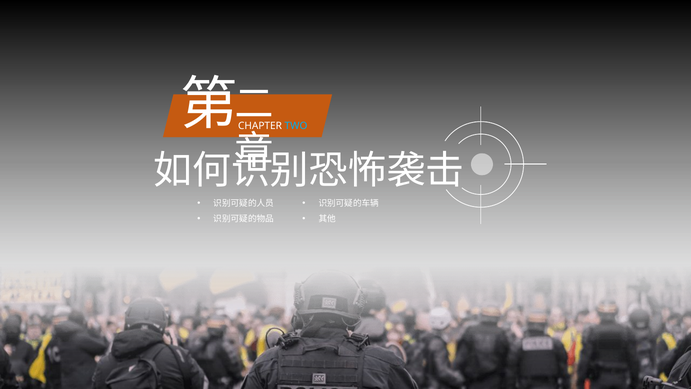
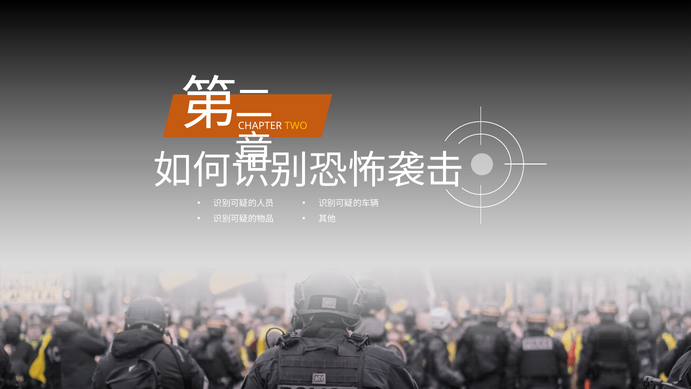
TWO colour: light blue -> yellow
